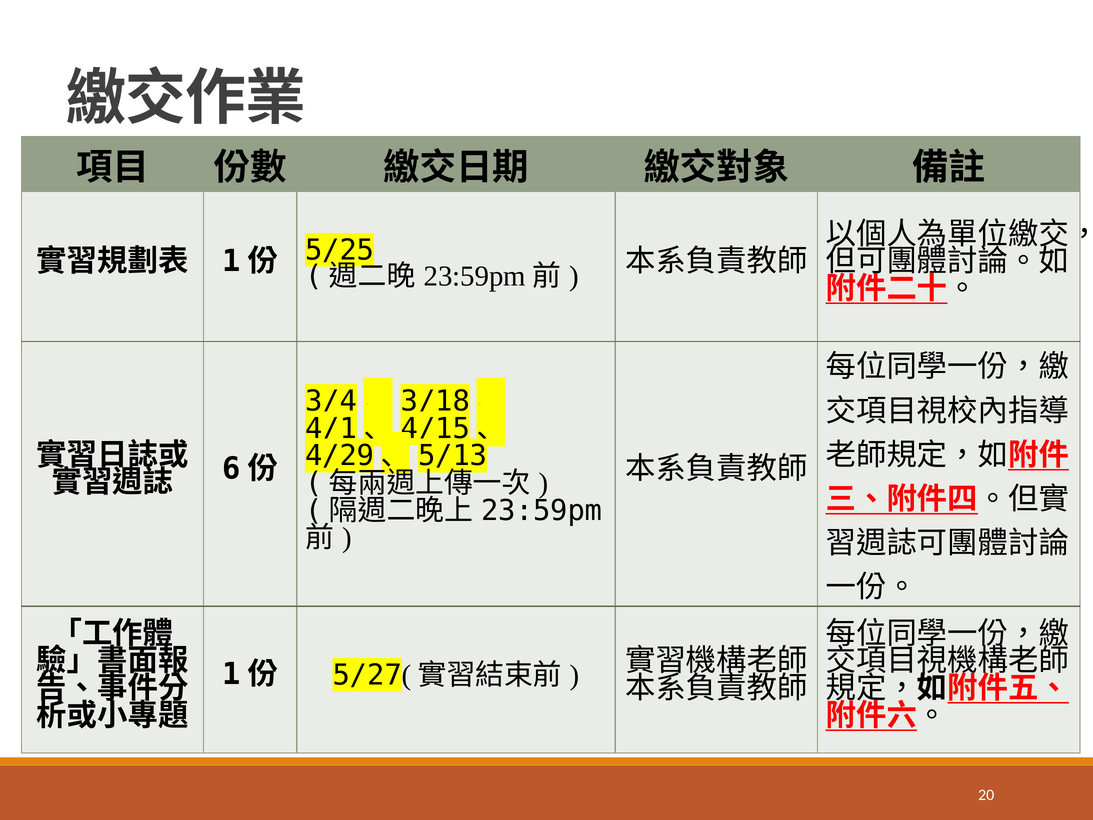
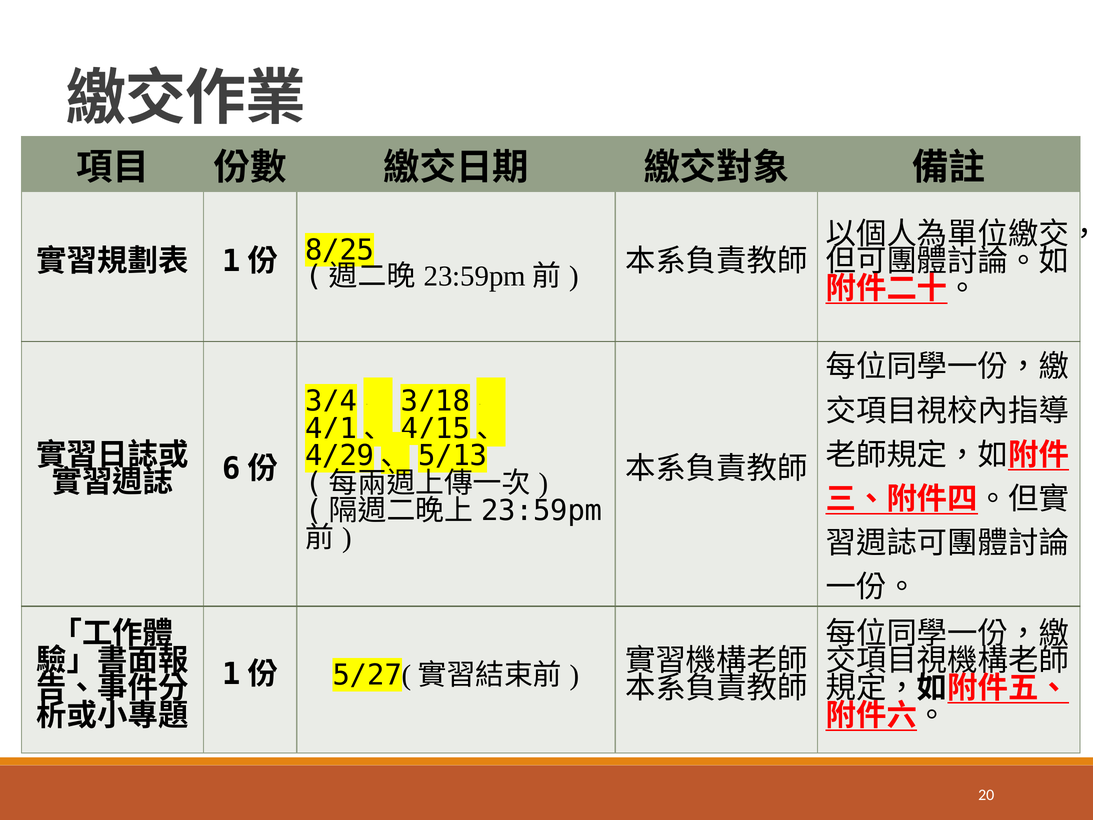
5/25: 5/25 -> 8/25
